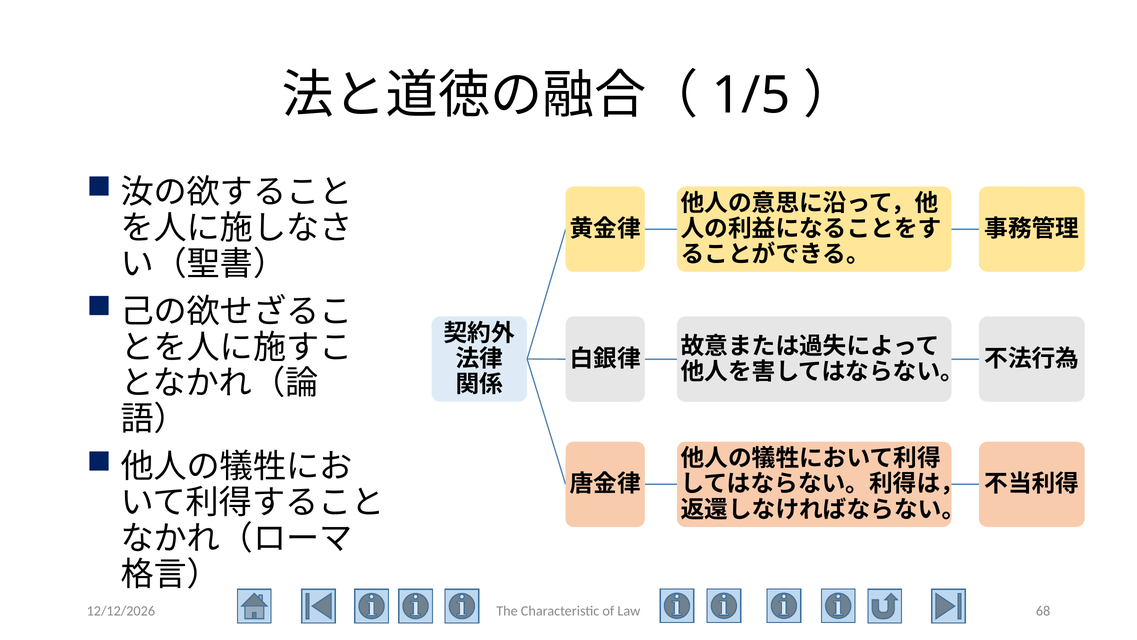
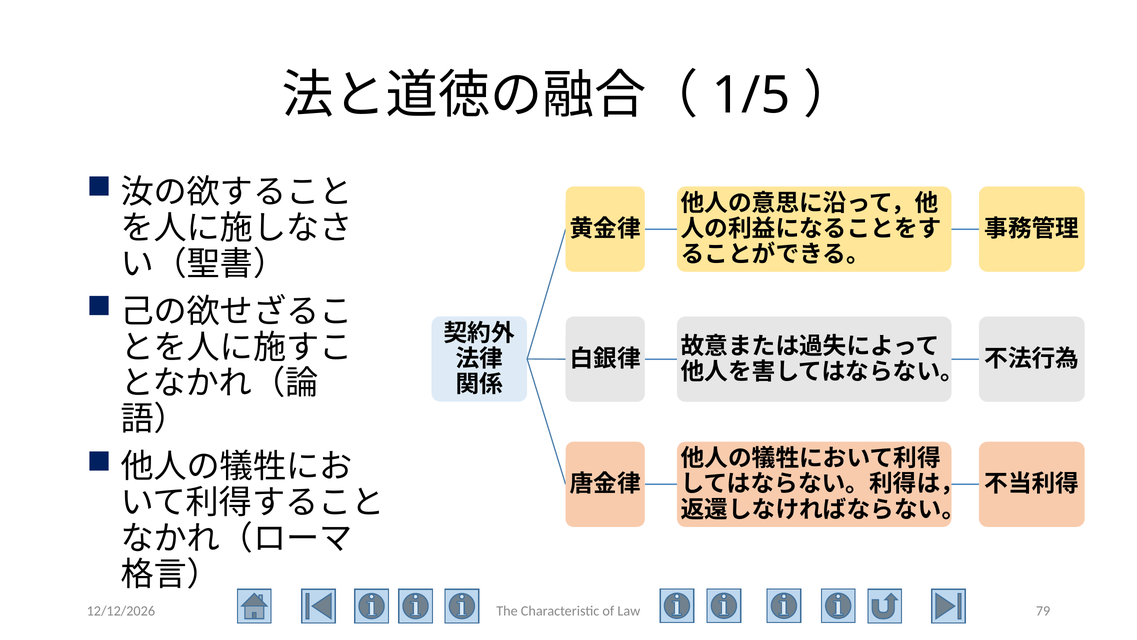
68: 68 -> 79
